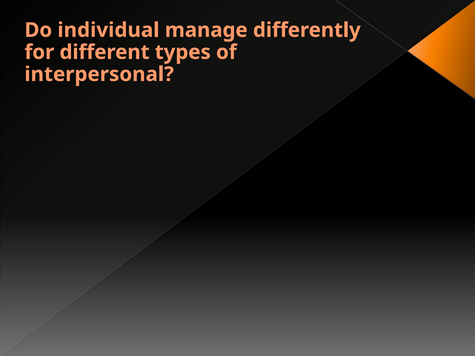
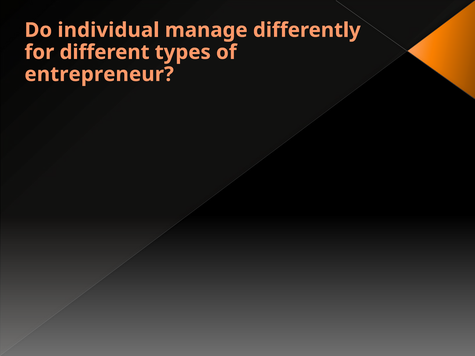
interpersonal: interpersonal -> entrepreneur
